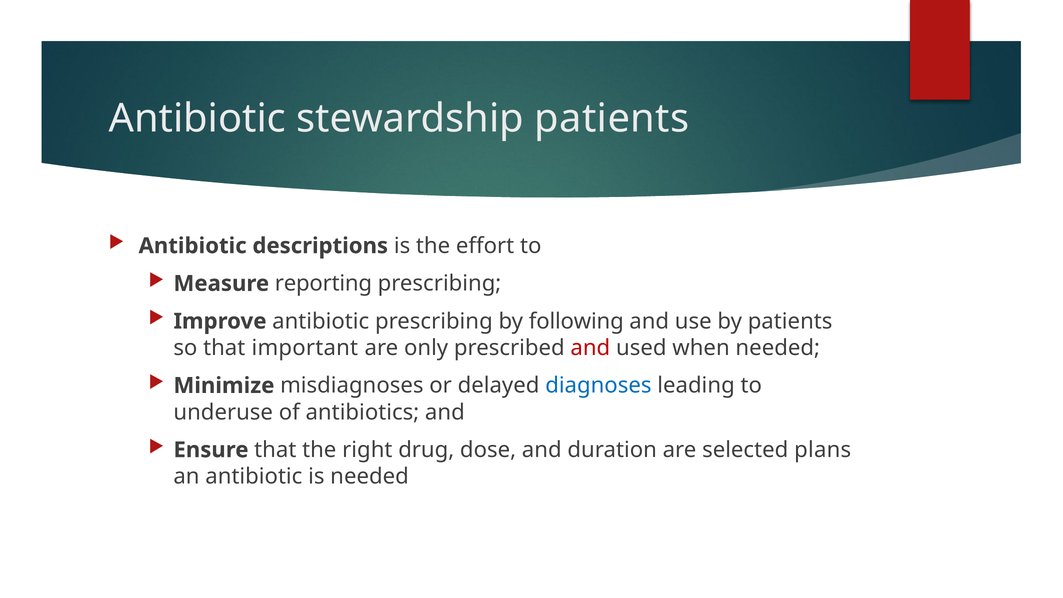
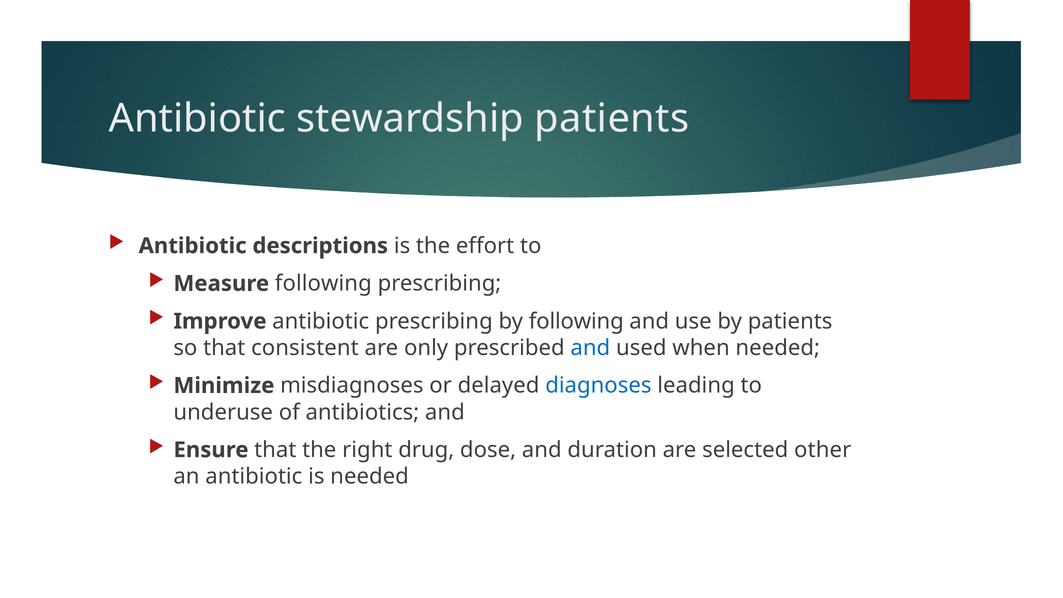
Measure reporting: reporting -> following
important: important -> consistent
and at (590, 348) colour: red -> blue
plans: plans -> other
